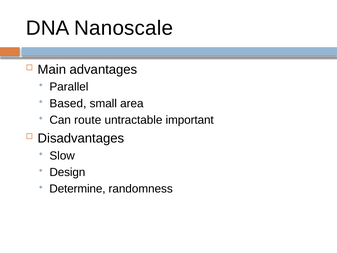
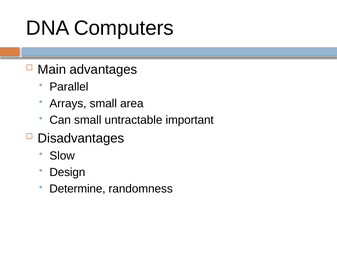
Nanoscale: Nanoscale -> Computers
Based: Based -> Arrays
Can route: route -> small
